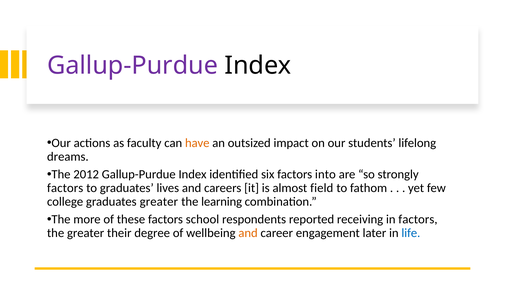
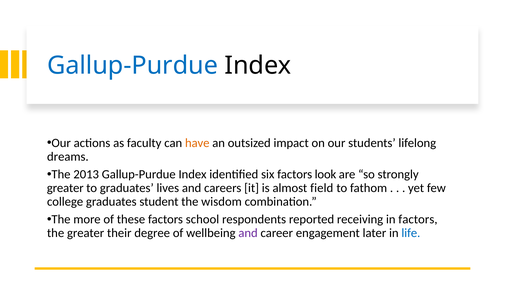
Gallup-Purdue at (132, 66) colour: purple -> blue
2012: 2012 -> 2013
into: into -> look
factors at (65, 188): factors -> greater
graduates greater: greater -> student
learning: learning -> wisdom
and at (248, 233) colour: orange -> purple
